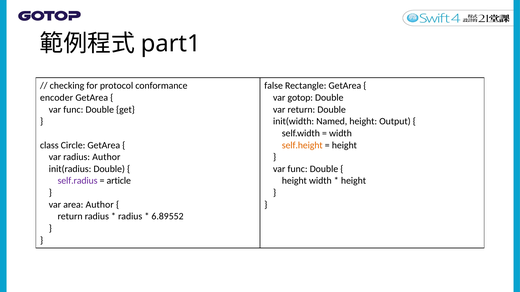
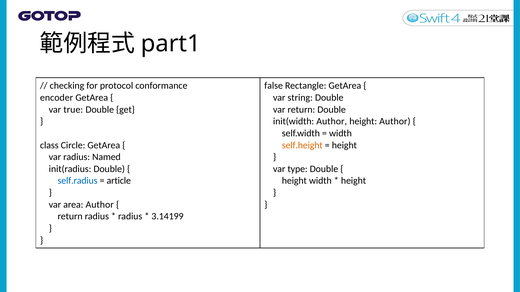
gotop: gotop -> string
func at (73, 110): func -> true
init(width Named: Named -> Author
height Output: Output -> Author
radius Author: Author -> Named
func at (298, 169): func -> type
self.radius colour: purple -> blue
6.89552: 6.89552 -> 3.14199
